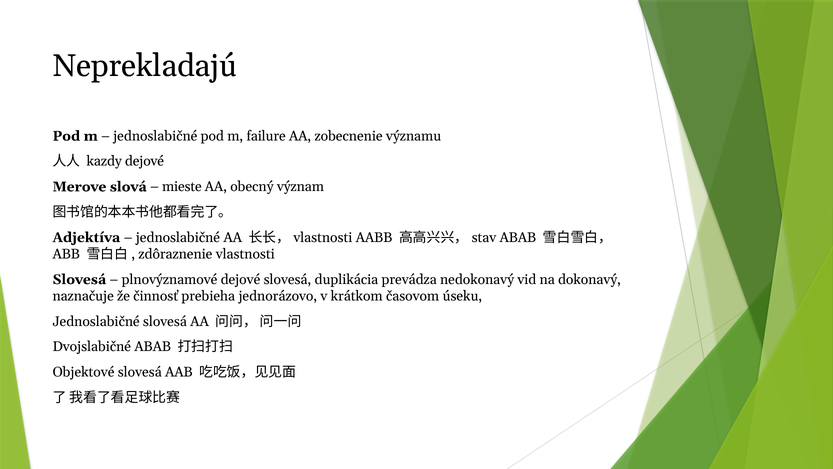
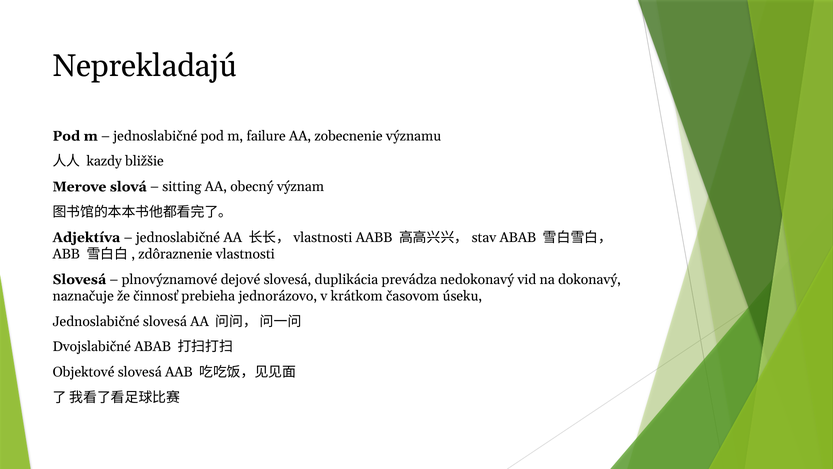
kazdy dejové: dejové -> bližšie
mieste: mieste -> sitting
